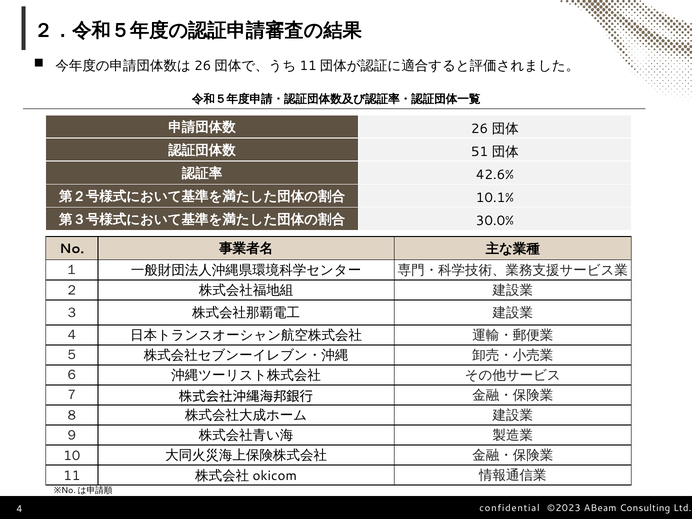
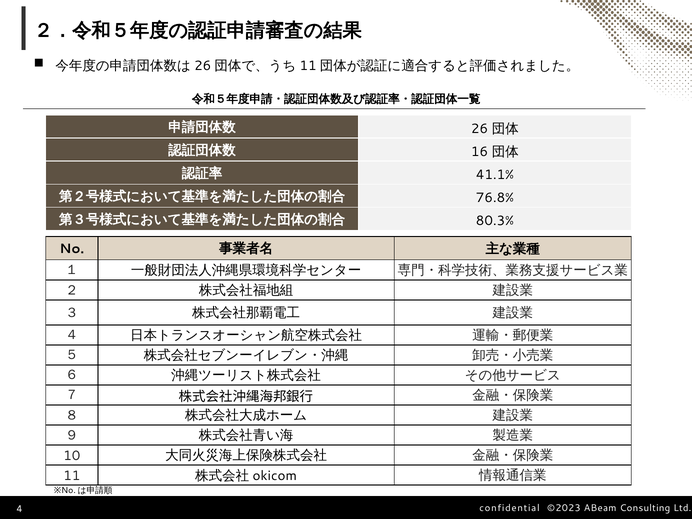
51: 51 -> 16
42.6%: 42.6% -> 41.1%
10.1%: 10.1% -> 76.8%
30.0%: 30.0% -> 80.3%
